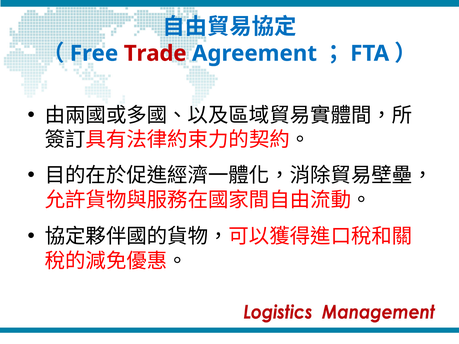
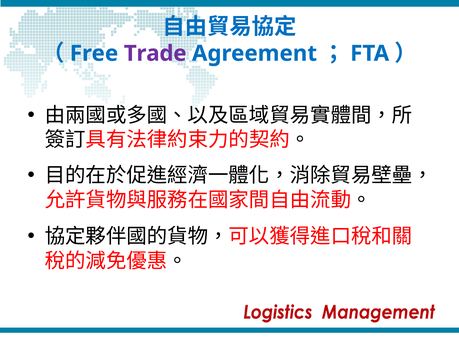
Trade colour: red -> purple
